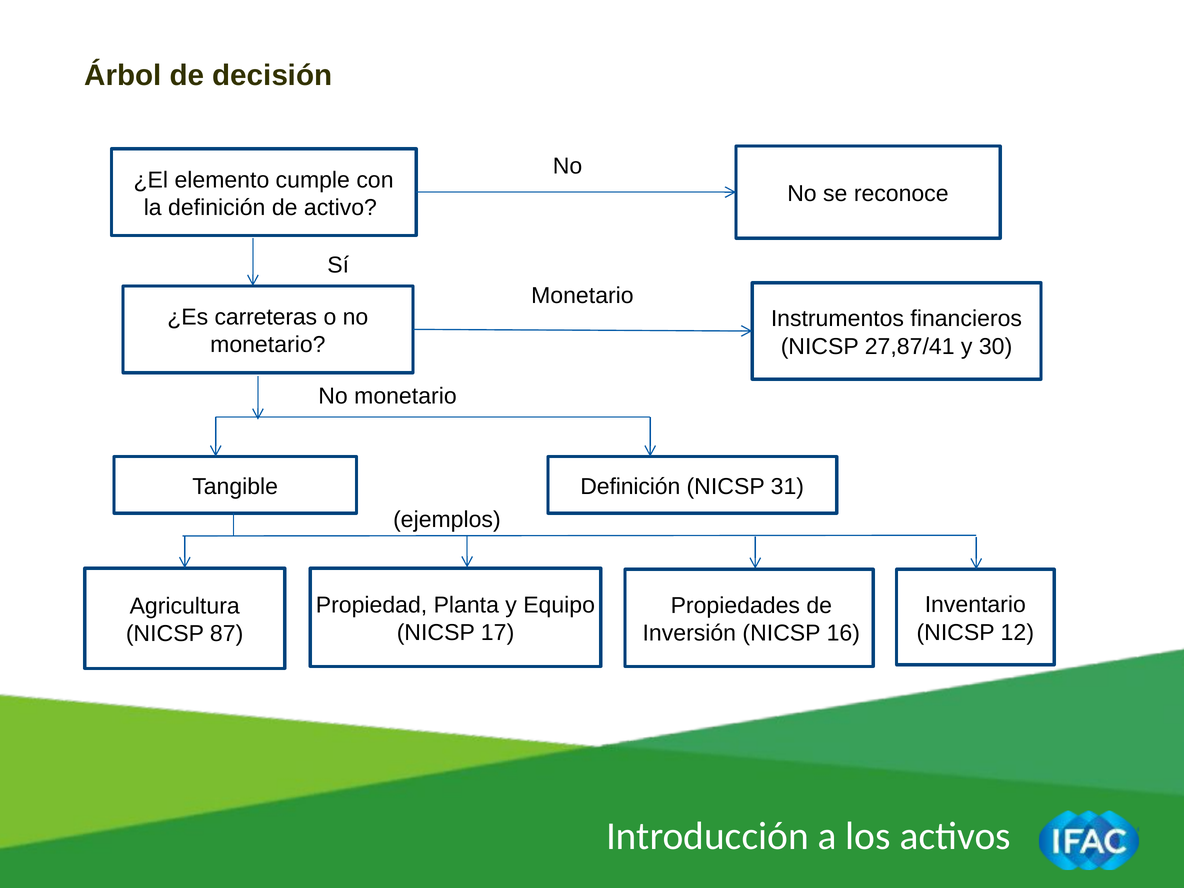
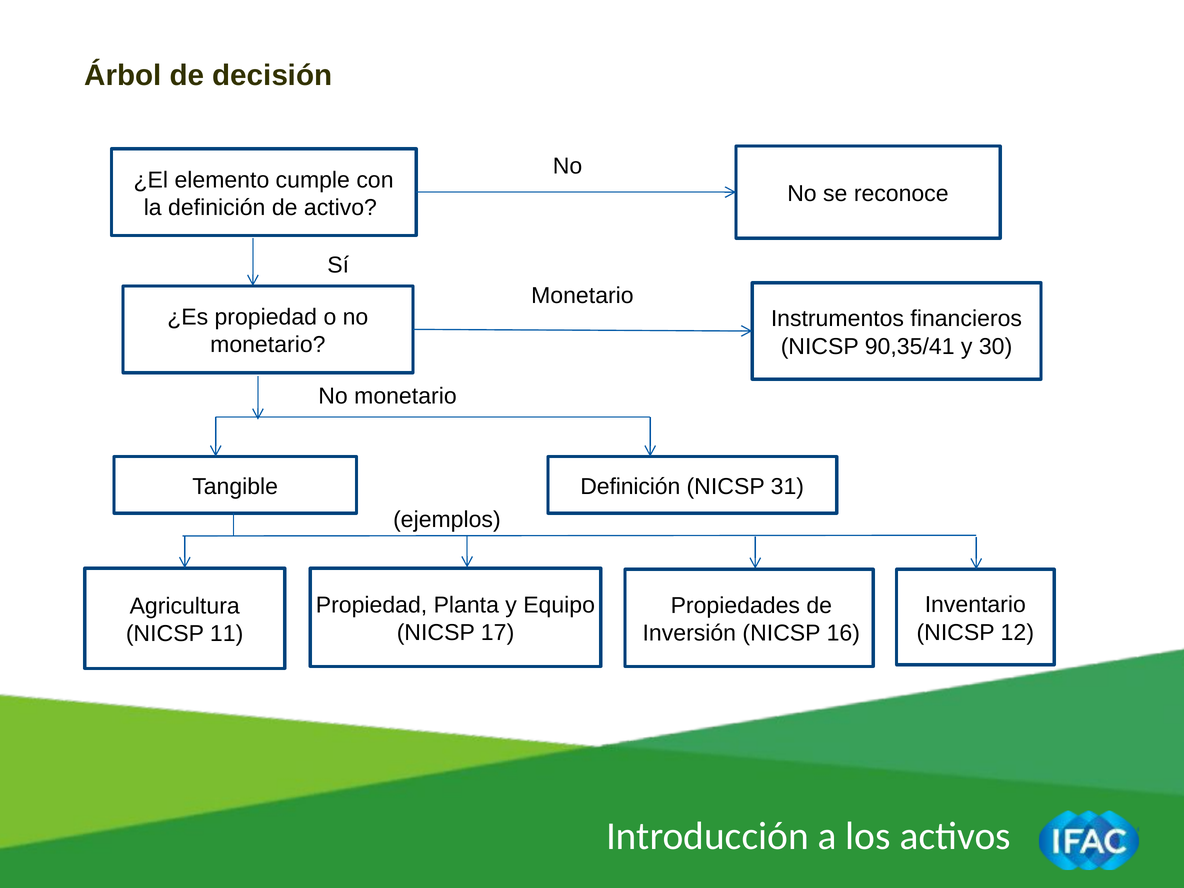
¿Es carreteras: carreteras -> propiedad
27,87/41: 27,87/41 -> 90,35/41
87: 87 -> 11
